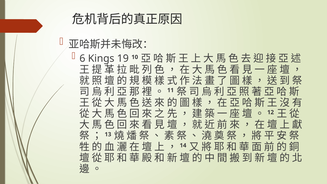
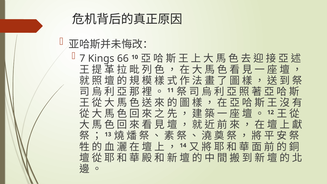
6: 6 -> 7
19: 19 -> 66
